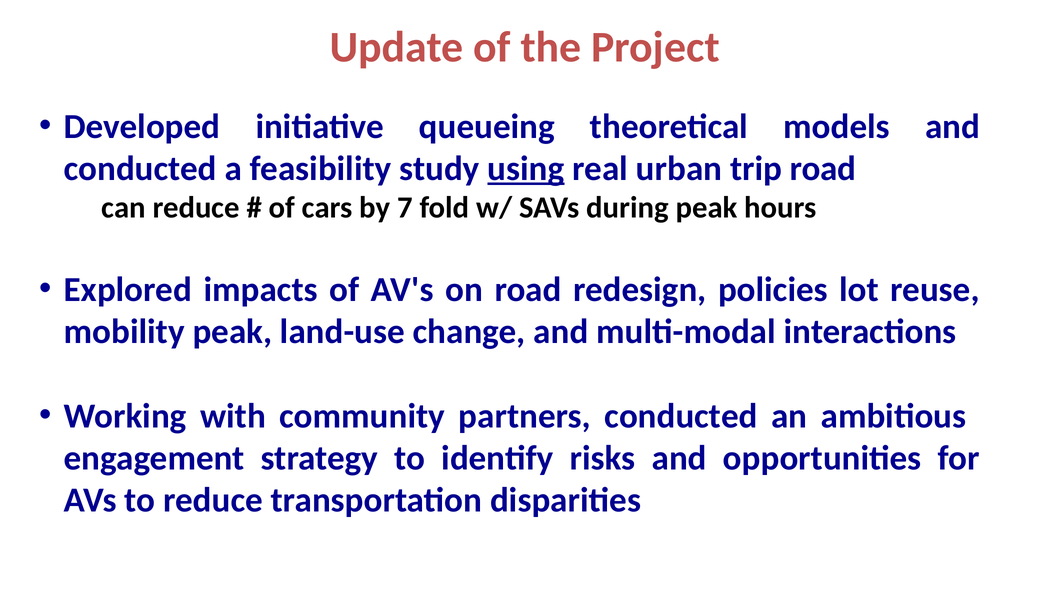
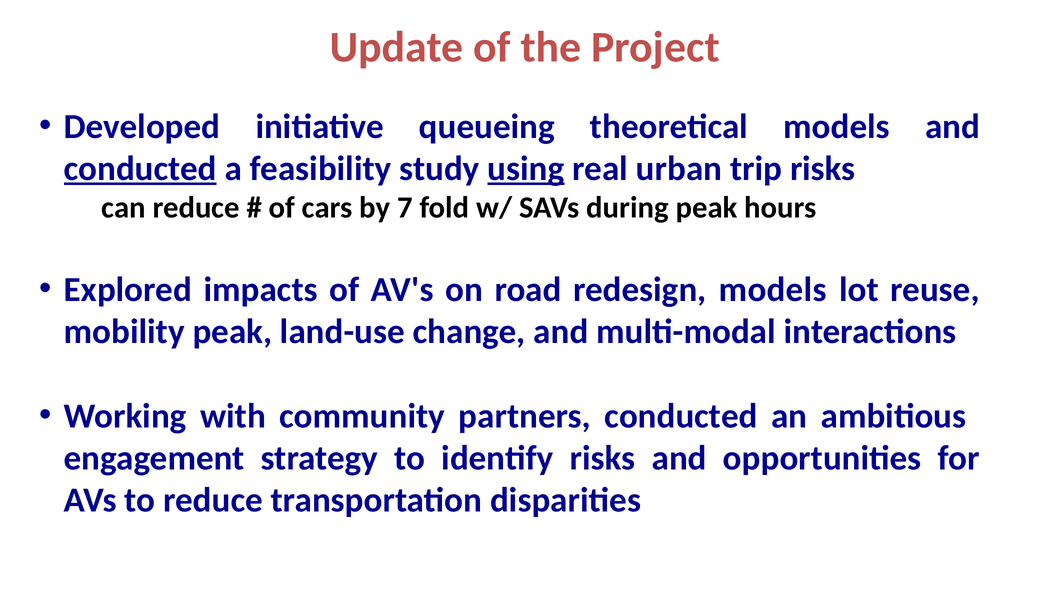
conducted at (140, 169) underline: none -> present
trip road: road -> risks
redesign policies: policies -> models
